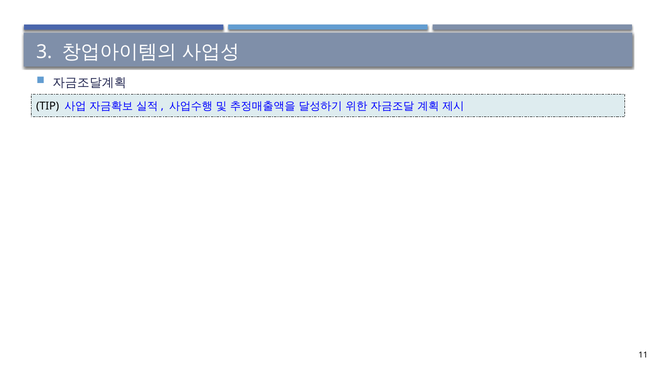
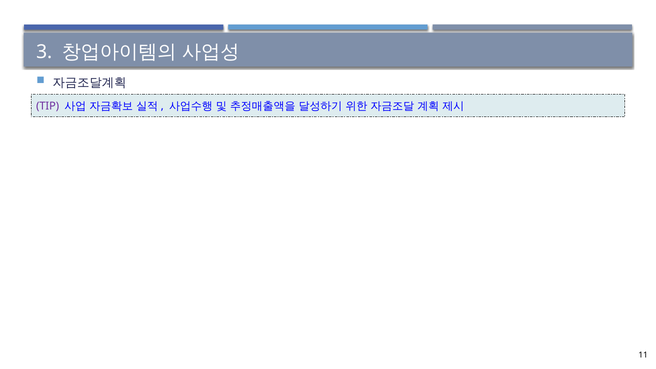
TIP colour: black -> purple
